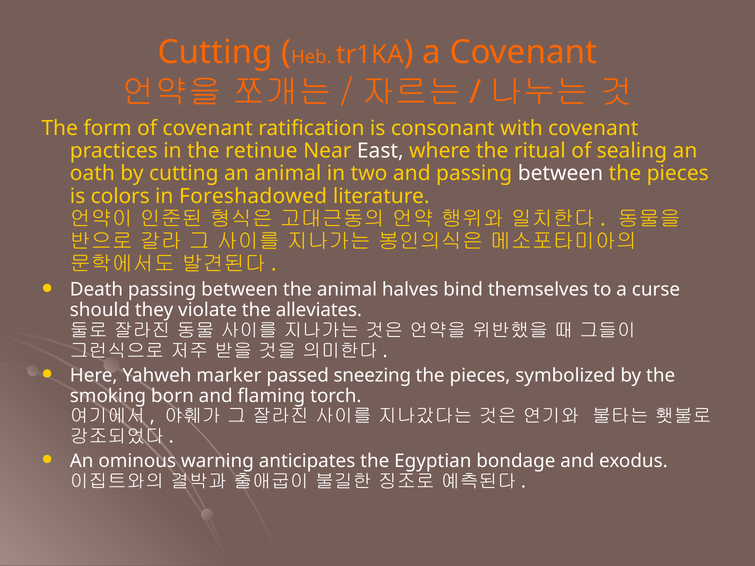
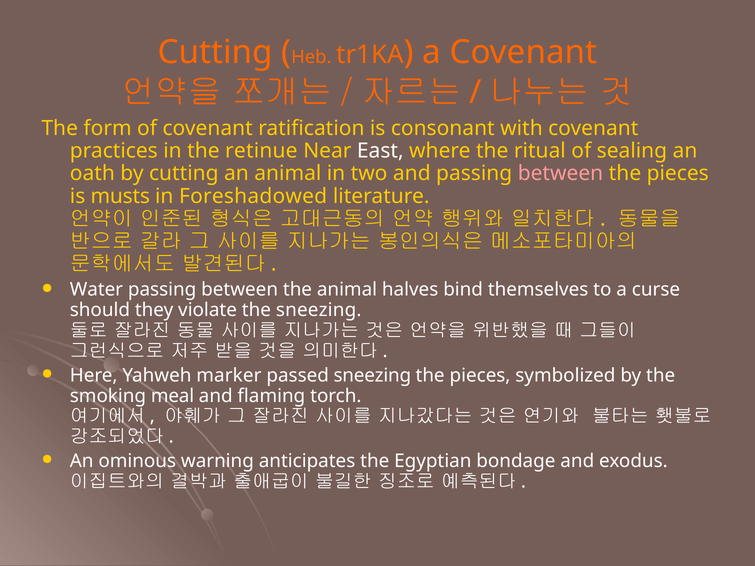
between at (560, 174) colour: white -> pink
colors: colors -> musts
Death: Death -> Water
the alleviates: alleviates -> sneezing
born: born -> meal
